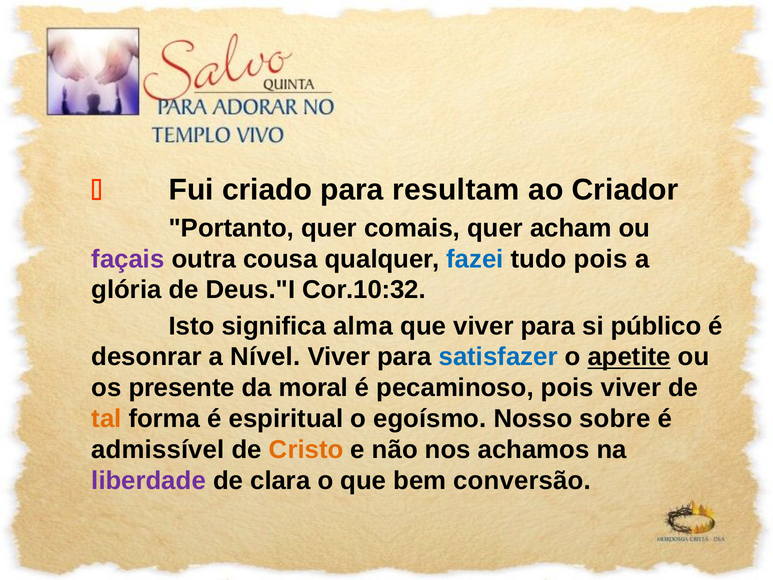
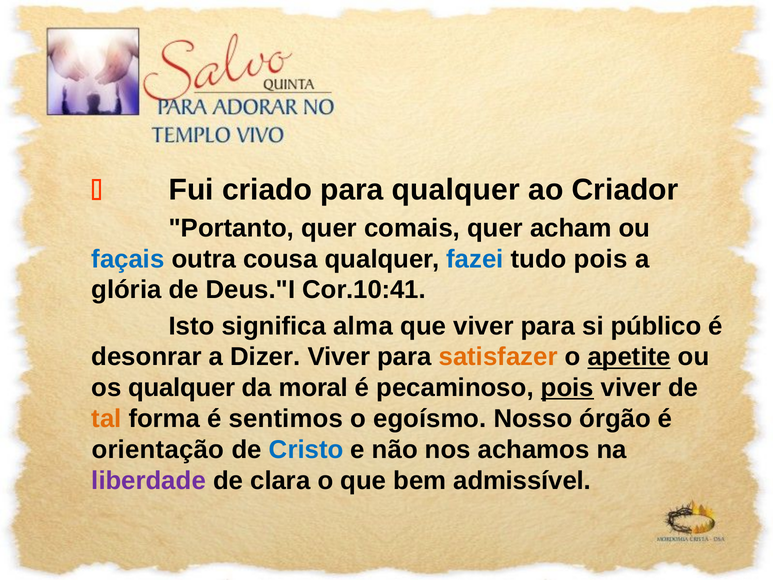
para resultam: resultam -> qualquer
façais colour: purple -> blue
Cor.10:32: Cor.10:32 -> Cor.10:41
Nível: Nível -> Dizer
satisfazer colour: blue -> orange
os presente: presente -> qualquer
pois at (567, 388) underline: none -> present
espiritual: espiritual -> sentimos
sobre: sobre -> órgão
admissível: admissível -> orientação
Cristo colour: orange -> blue
conversão: conversão -> admissível
